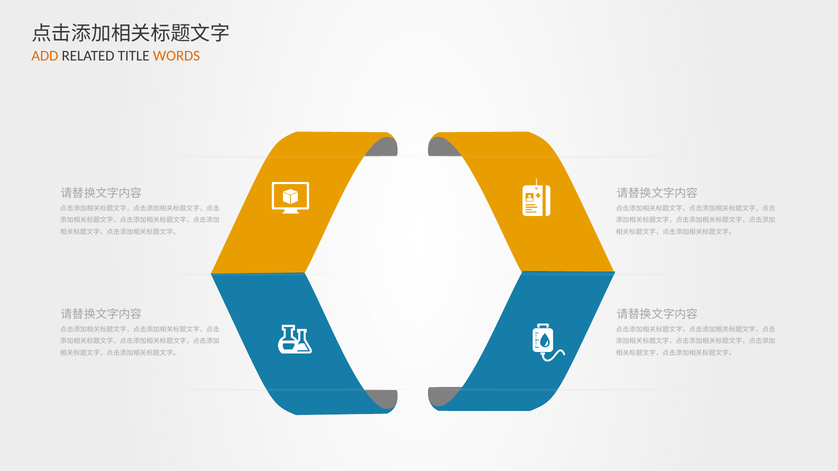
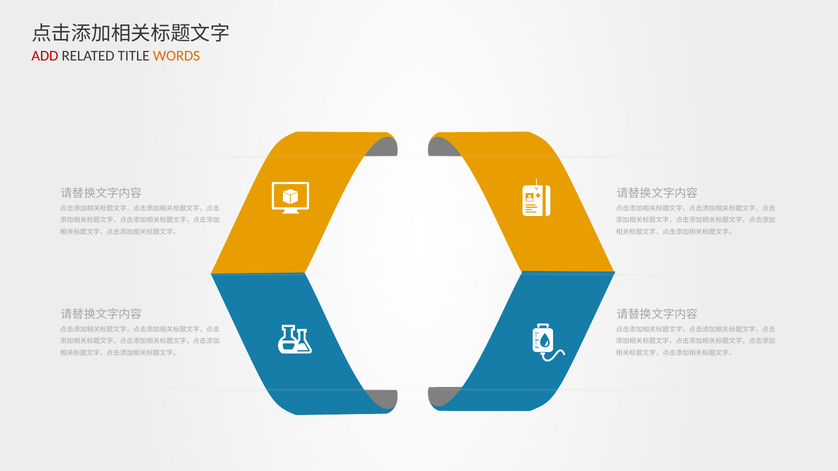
ADD colour: orange -> red
